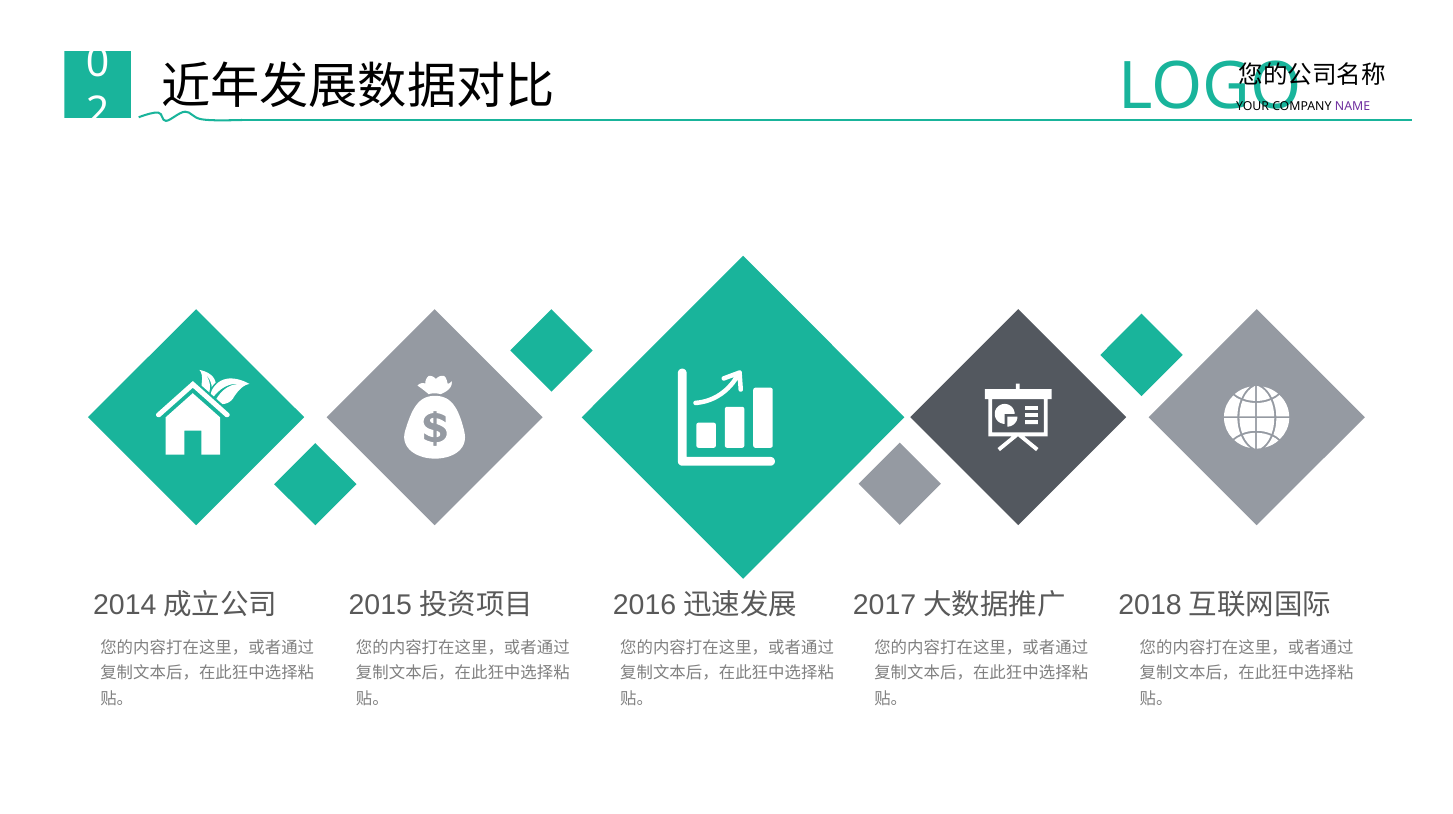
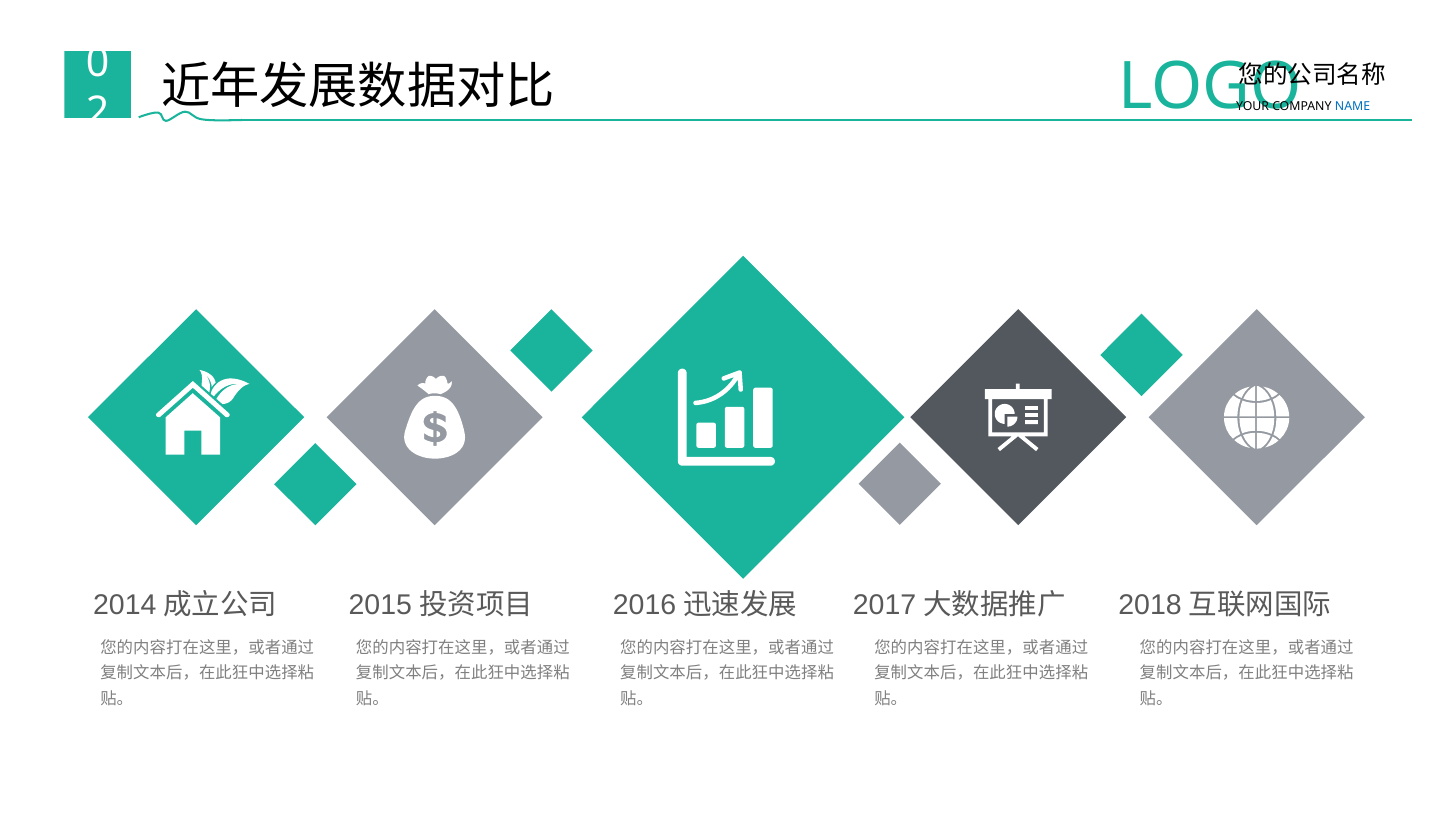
NAME colour: purple -> blue
